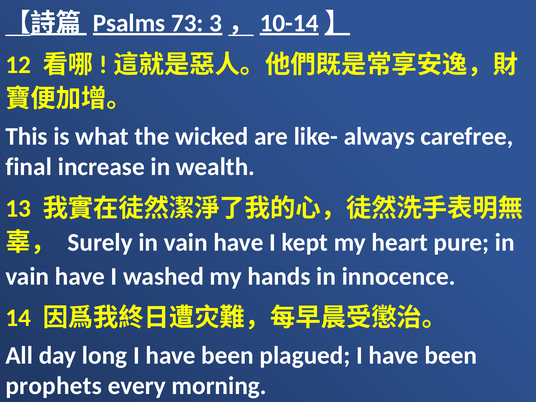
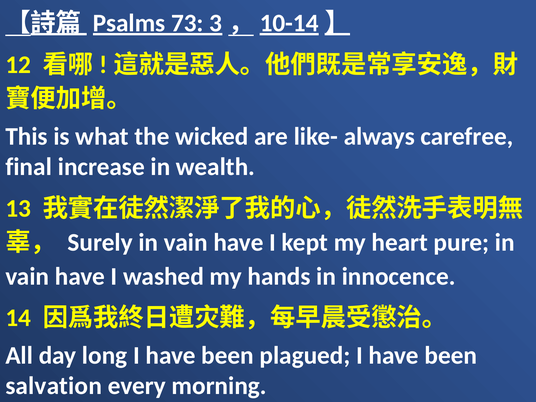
prophets: prophets -> salvation
